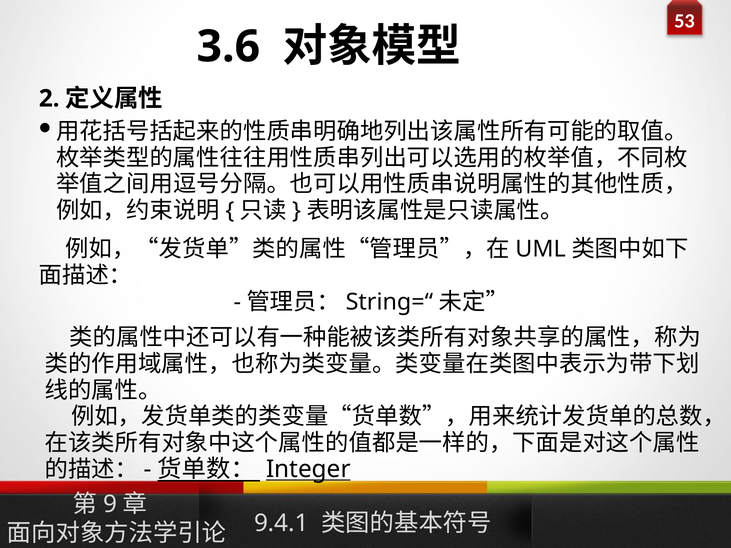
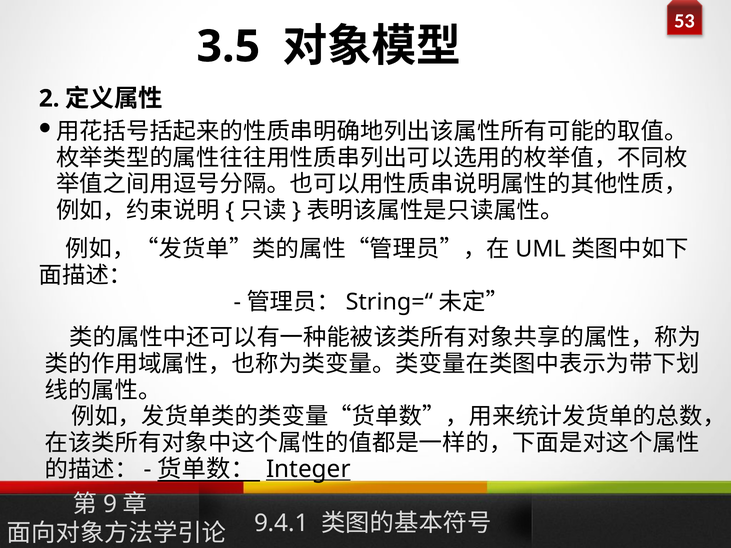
3.6: 3.6 -> 3.5
